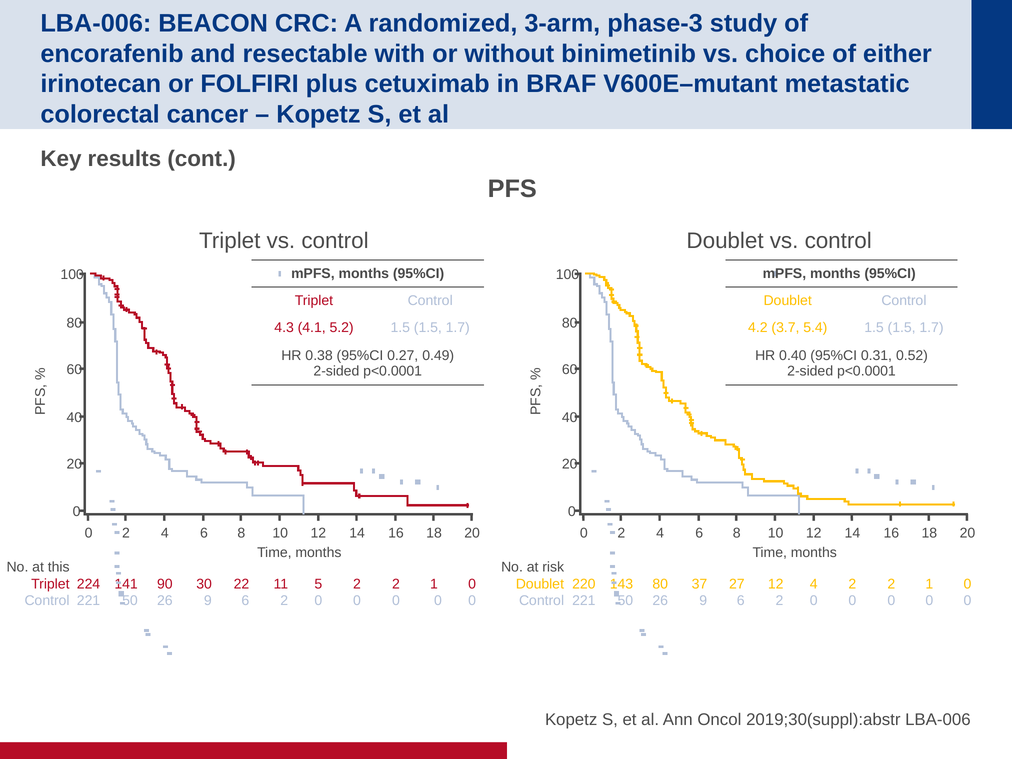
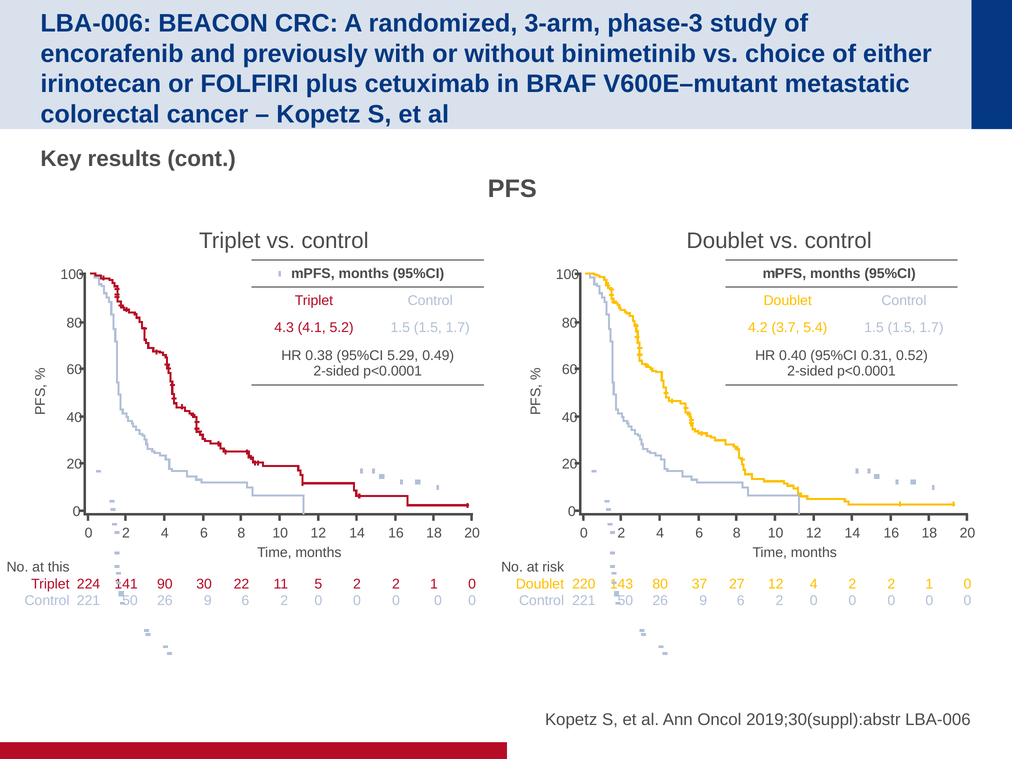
resectable: resectable -> previously
0.27: 0.27 -> 5.29
